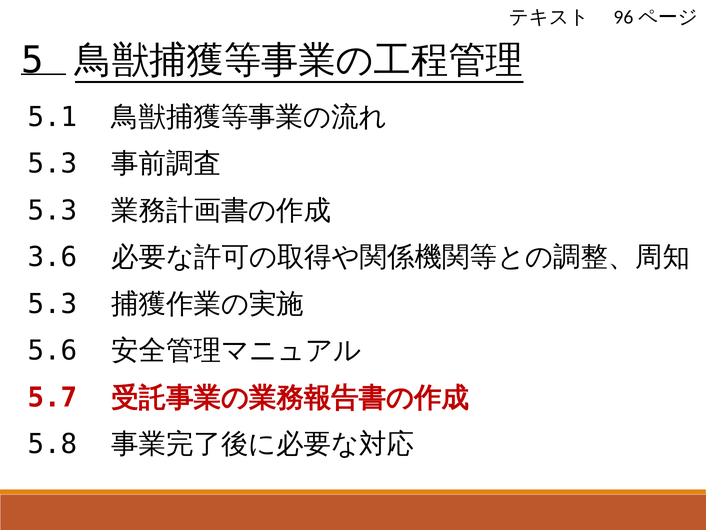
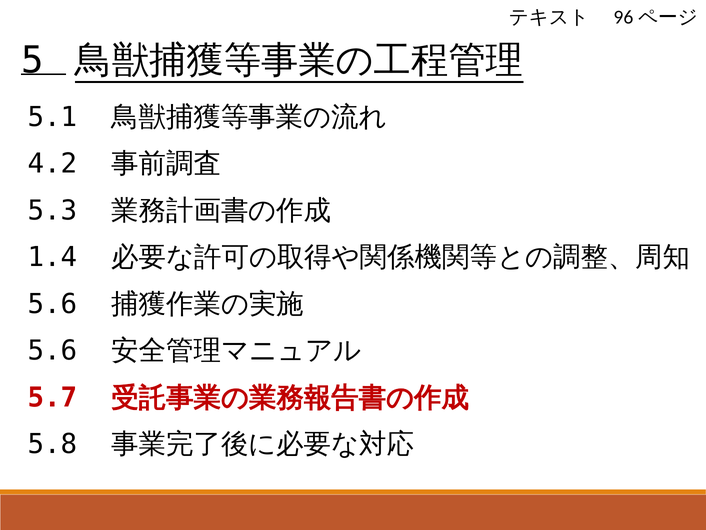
5.3 at (53, 164): 5.3 -> 4.2
3.6: 3.6 -> 1.4
5.3 at (53, 304): 5.3 -> 5.6
